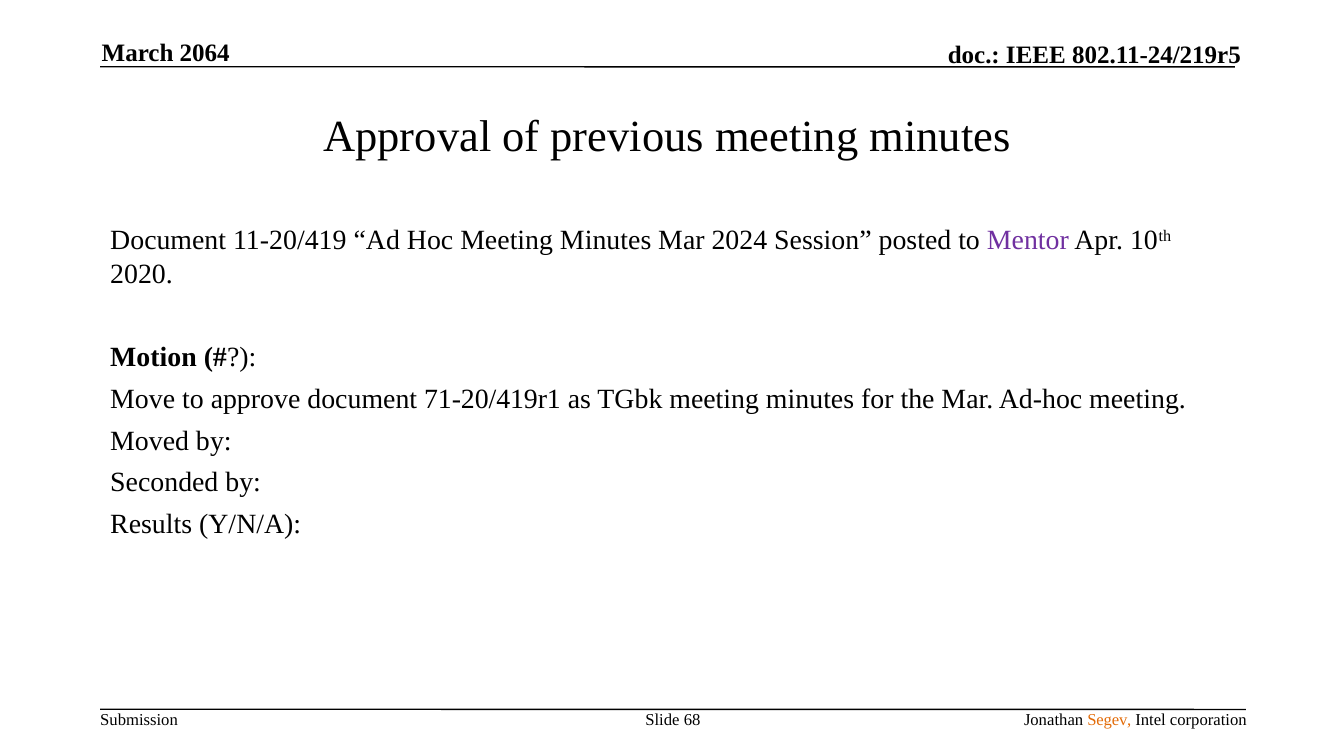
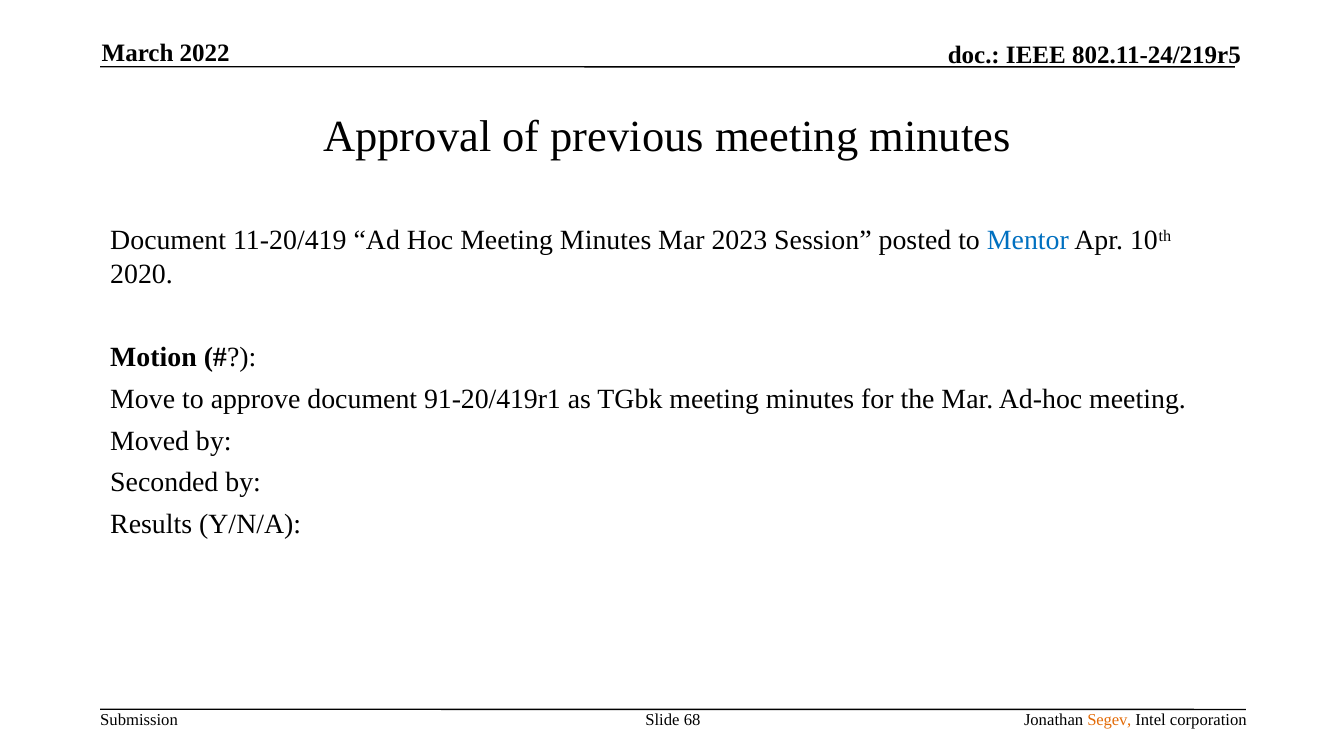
2064: 2064 -> 2022
2024: 2024 -> 2023
Mentor colour: purple -> blue
71-20/419r1: 71-20/419r1 -> 91-20/419r1
